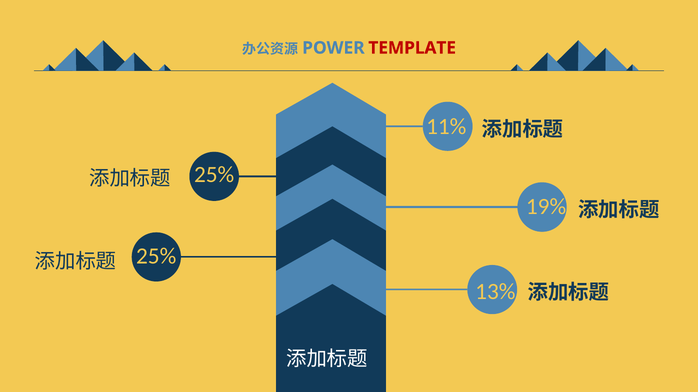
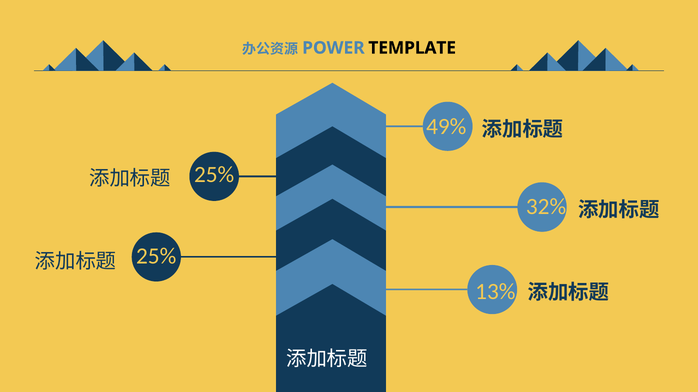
TEMPLATE colour: red -> black
11%: 11% -> 49%
19%: 19% -> 32%
